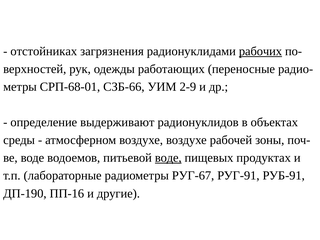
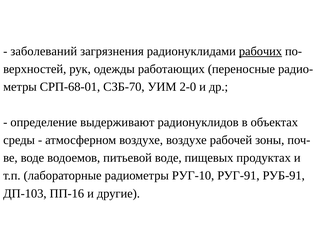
отстойниках: отстойниках -> заболеваний
СЗБ-66: СЗБ-66 -> СЗБ-70
2-9: 2-9 -> 2-0
воде at (168, 158) underline: present -> none
РУГ-67: РУГ-67 -> РУГ-10
ДП-190: ДП-190 -> ДП-103
